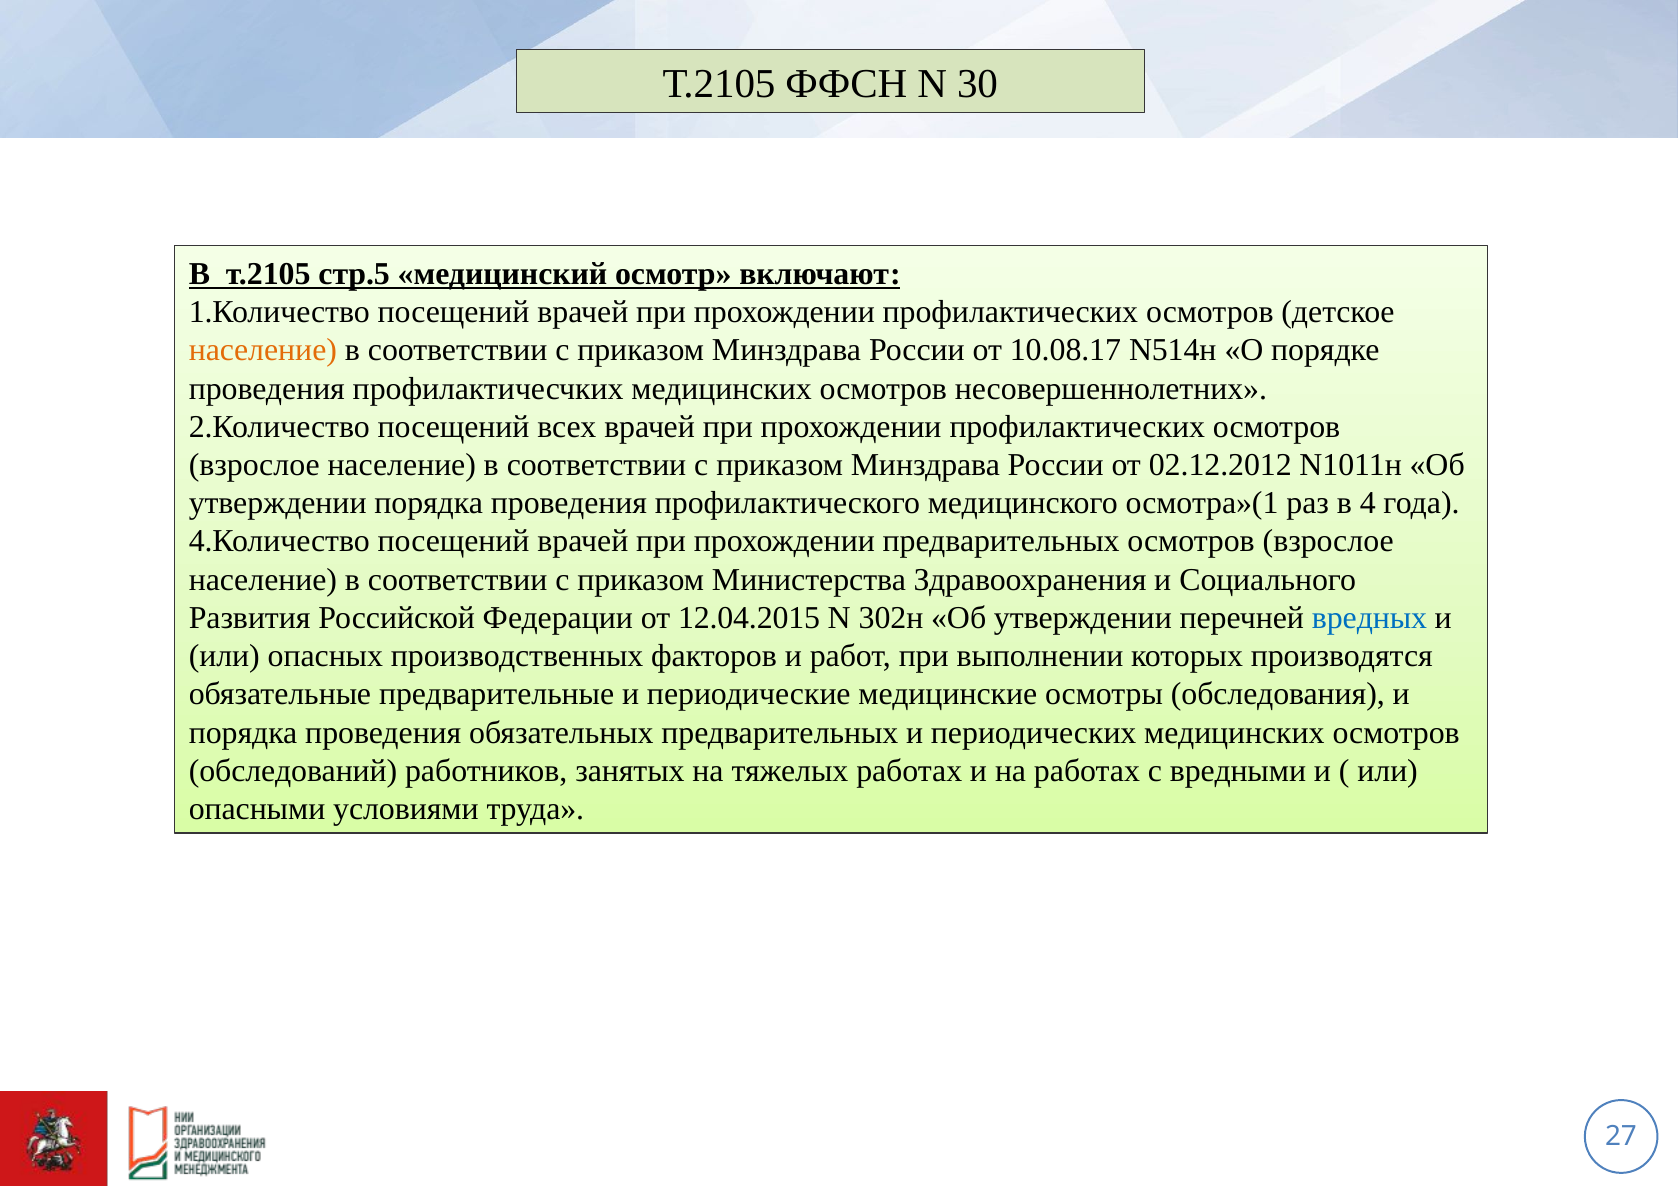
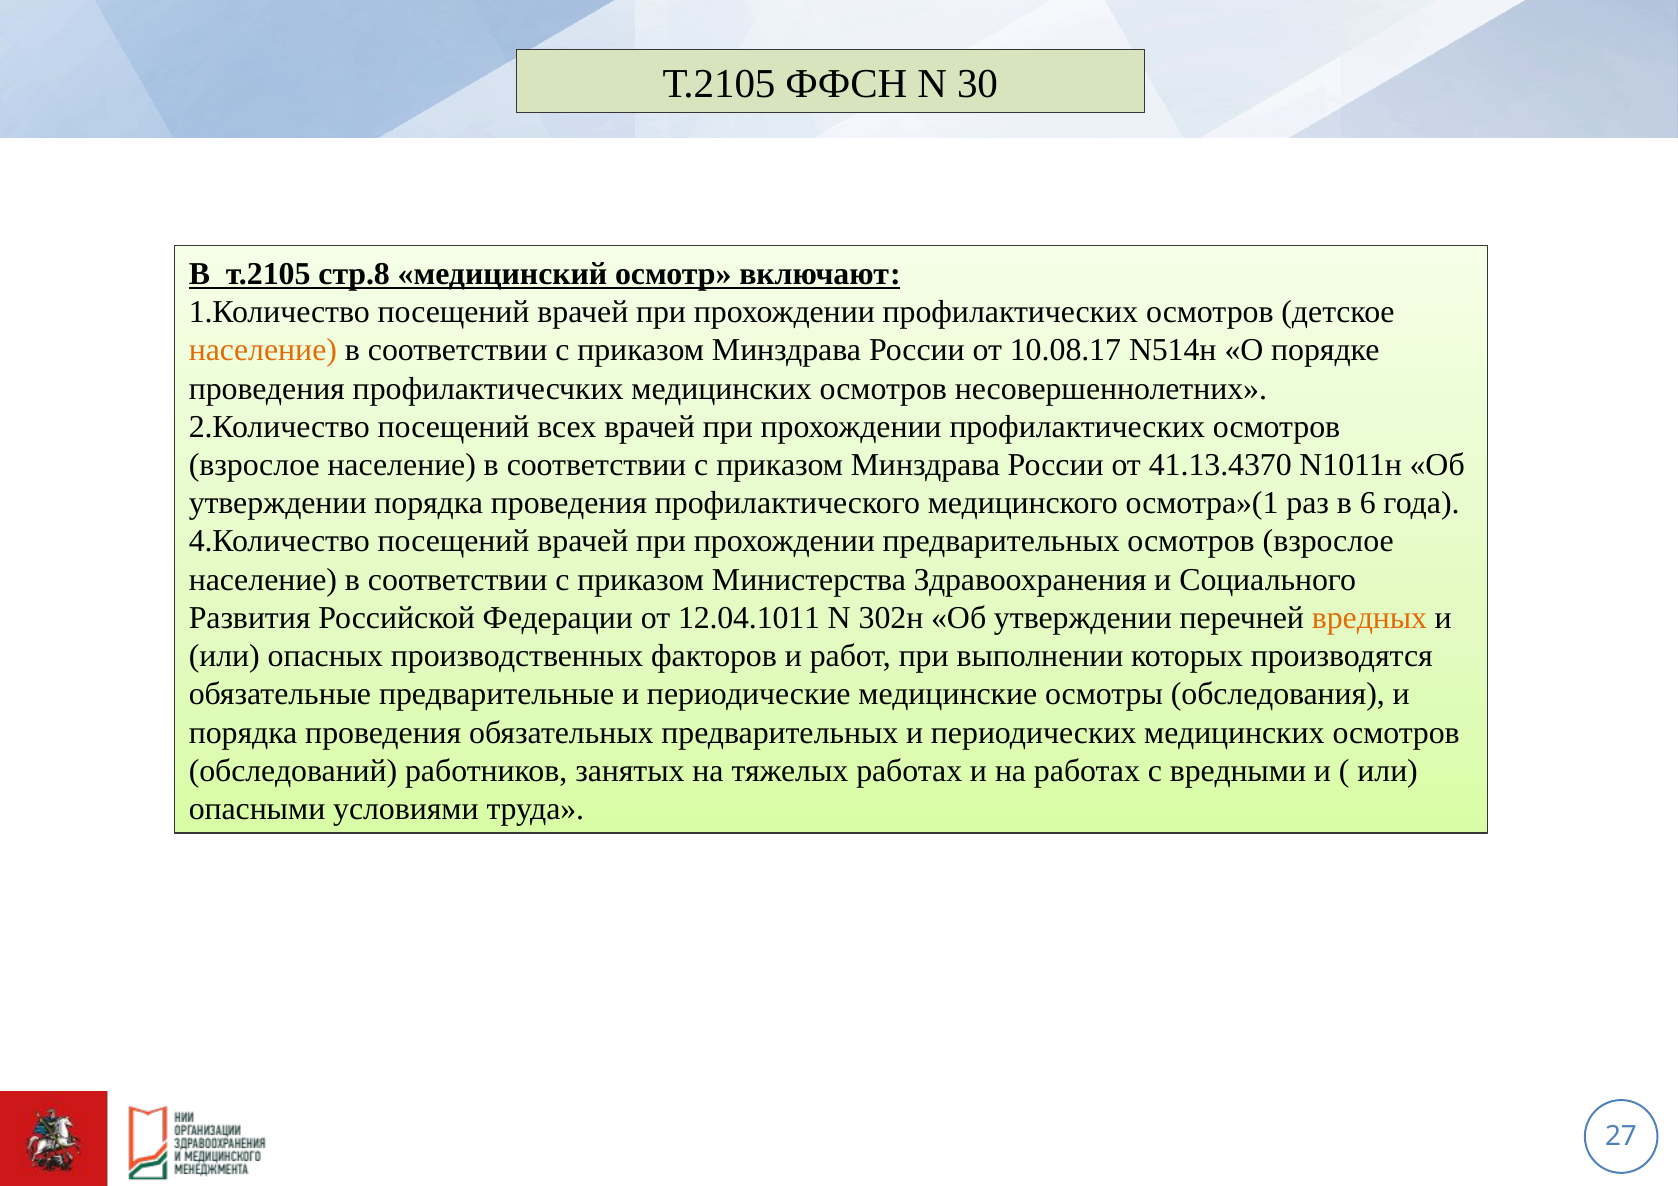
стр.5: стр.5 -> стр.8
02.12.2012: 02.12.2012 -> 41.13.4370
4: 4 -> 6
12.04.2015: 12.04.2015 -> 12.04.1011
вредных colour: blue -> orange
